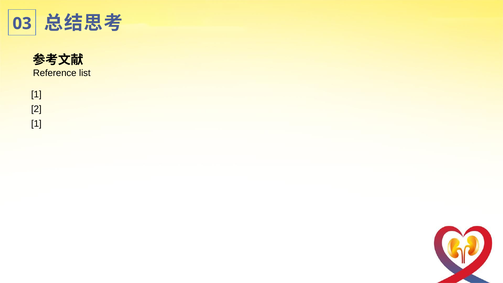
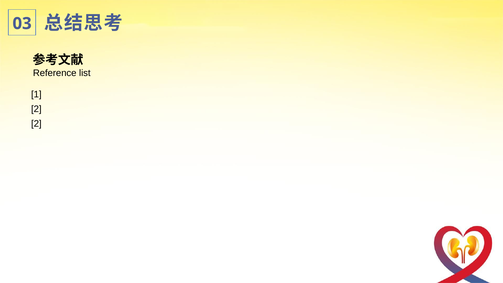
1 at (36, 124): 1 -> 2
